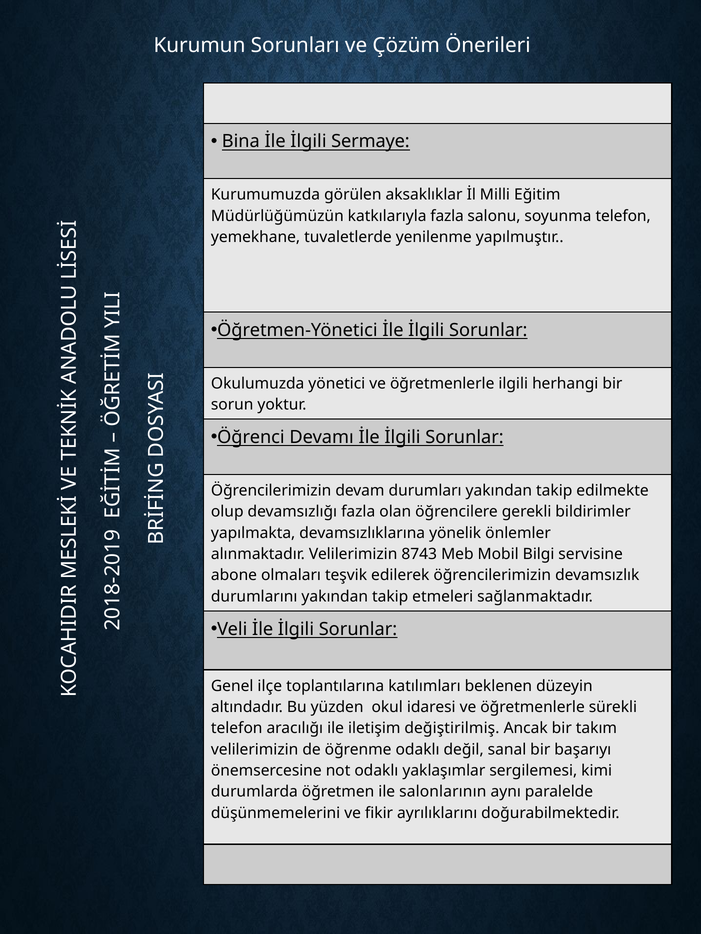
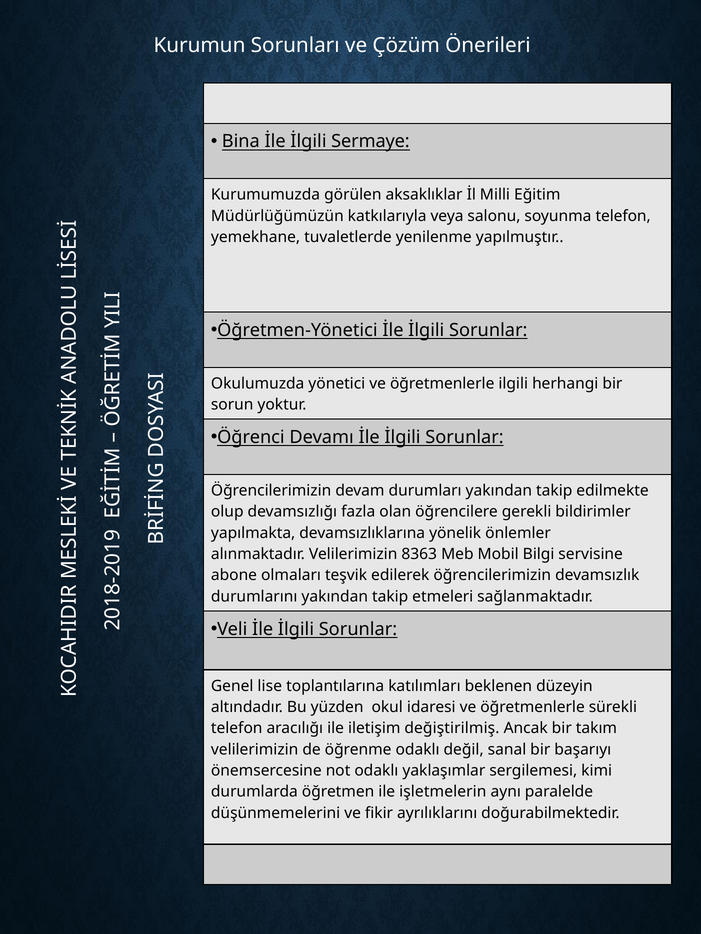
katkılarıyla fazla: fazla -> veya
8743: 8743 -> 8363
ilçe: ilçe -> lise
salonlarının: salonlarının -> işletmelerin
